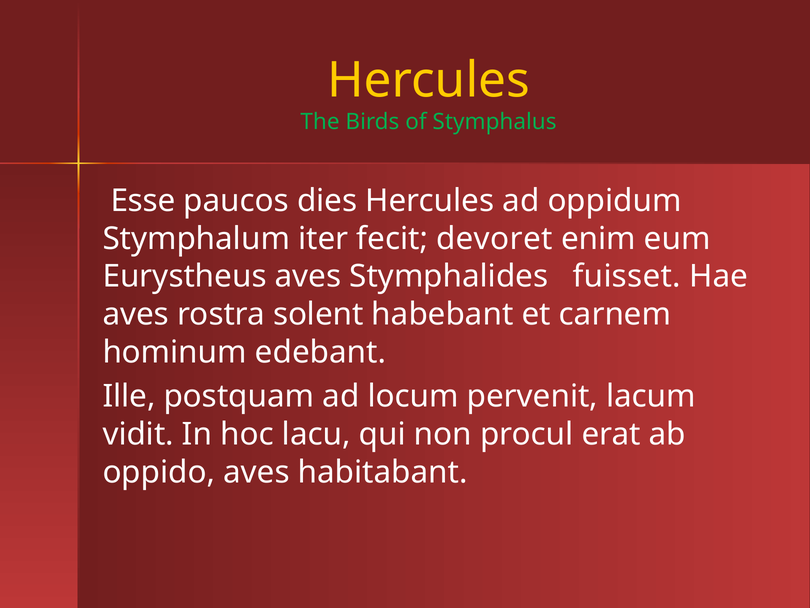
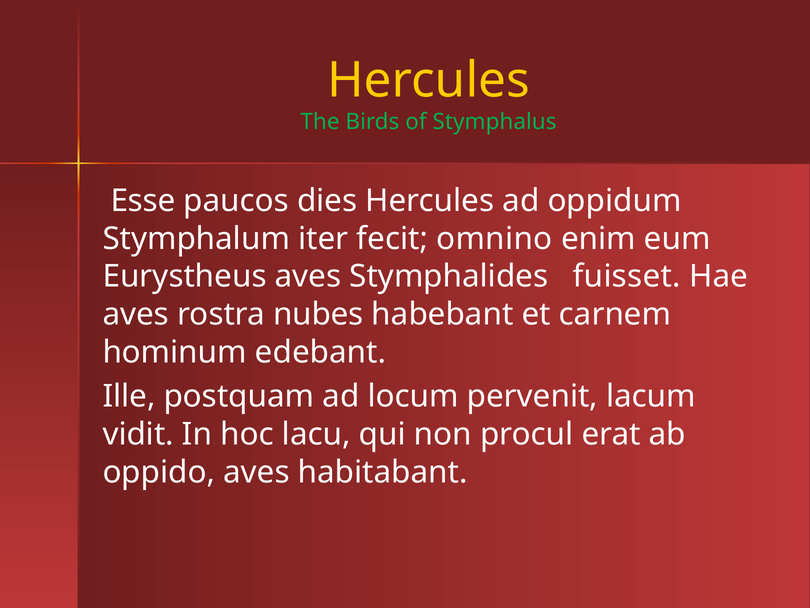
devoret: devoret -> omnino
solent: solent -> nubes
